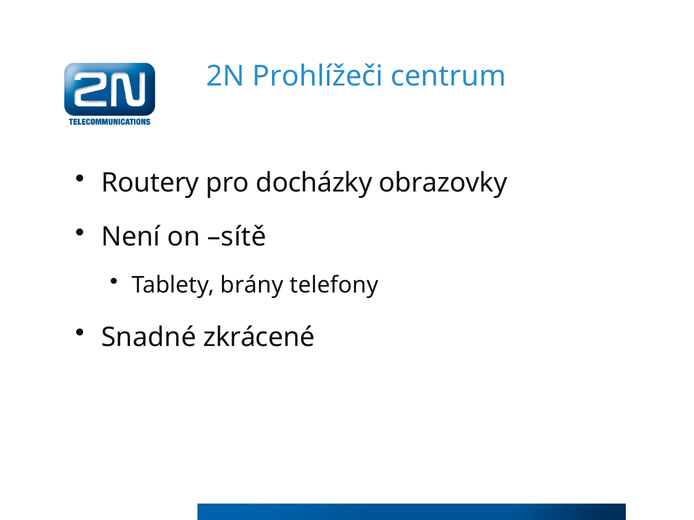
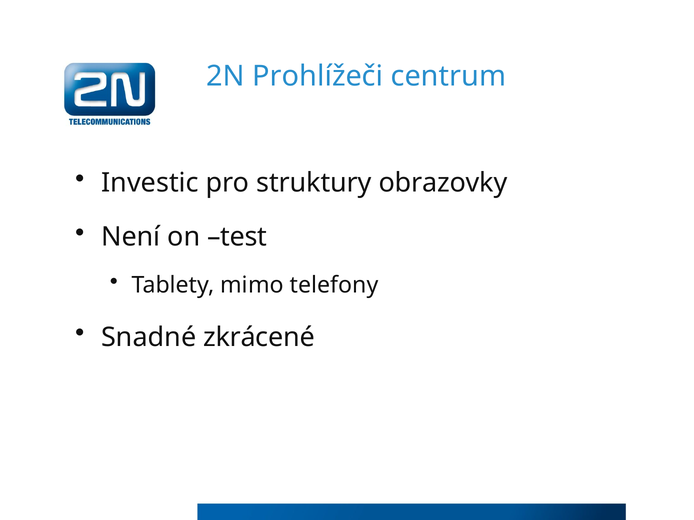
Routery: Routery -> Investic
docházky: docházky -> struktury
sítě: sítě -> test
brány: brány -> mimo
